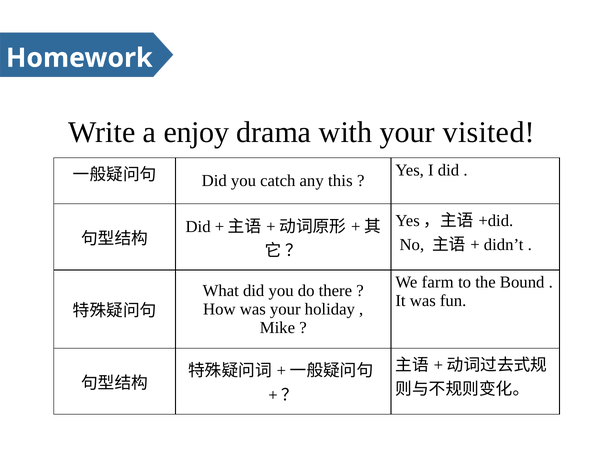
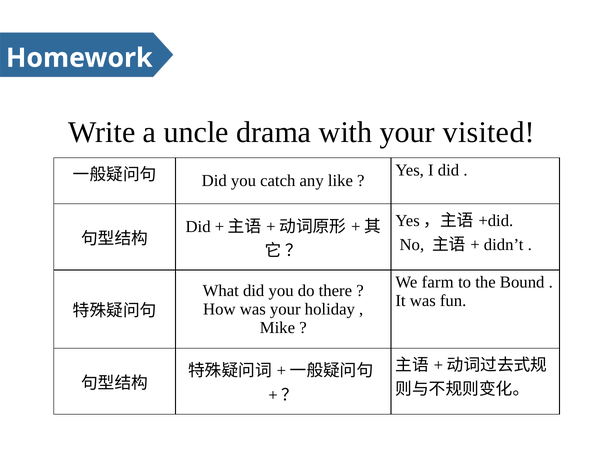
enjoy: enjoy -> uncle
this: this -> like
